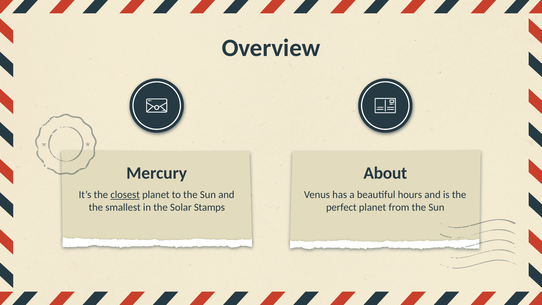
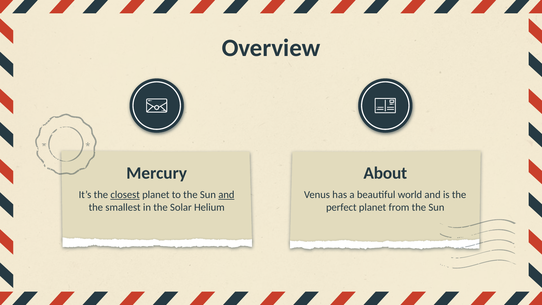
and at (226, 195) underline: none -> present
hours: hours -> world
Stamps: Stamps -> Helium
